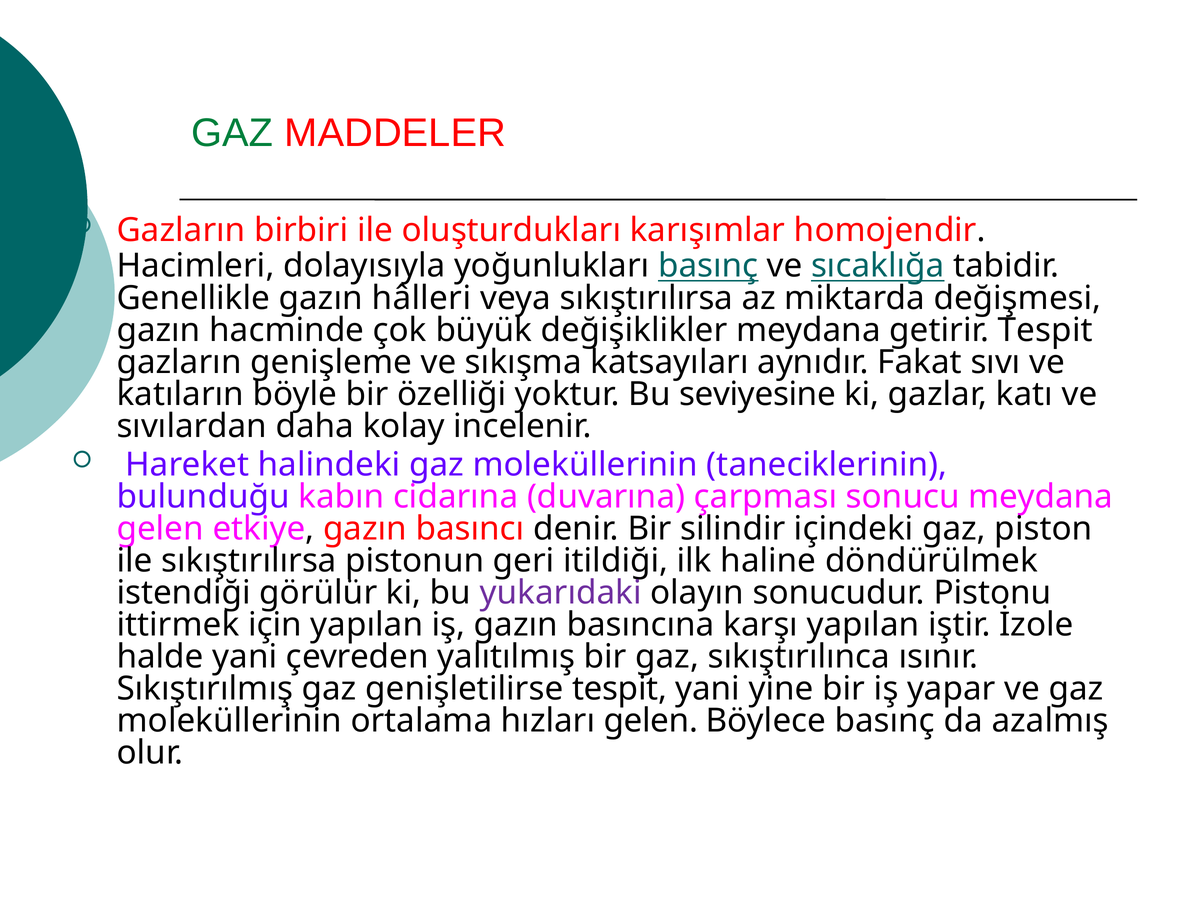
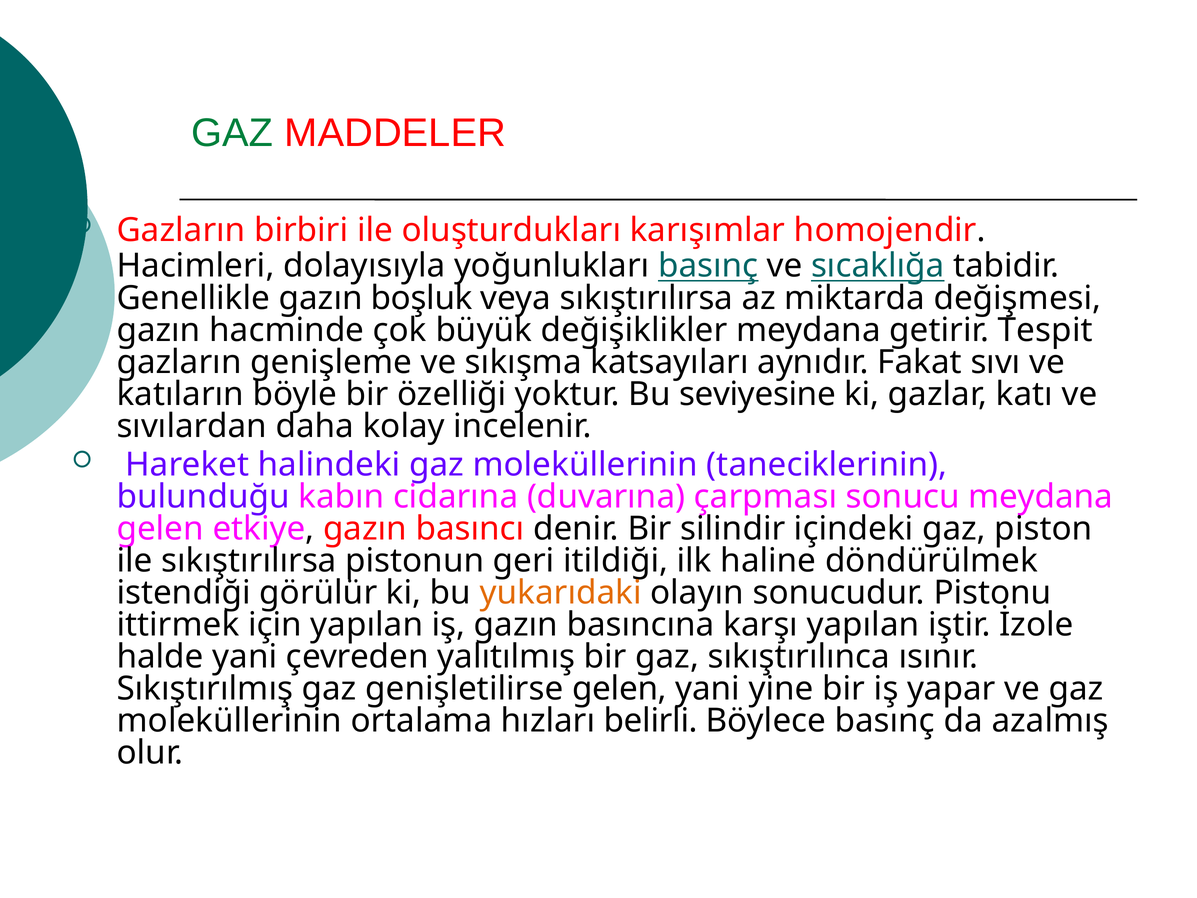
hâlleri: hâlleri -> boşluk
yukarıdaki colour: purple -> orange
genişletilirse tespit: tespit -> gelen
hızları gelen: gelen -> belirli
